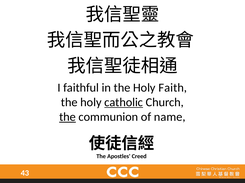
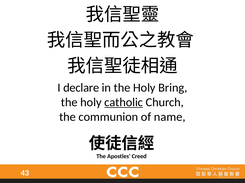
faithful: faithful -> declare
Faith: Faith -> Bring
the at (68, 117) underline: present -> none
